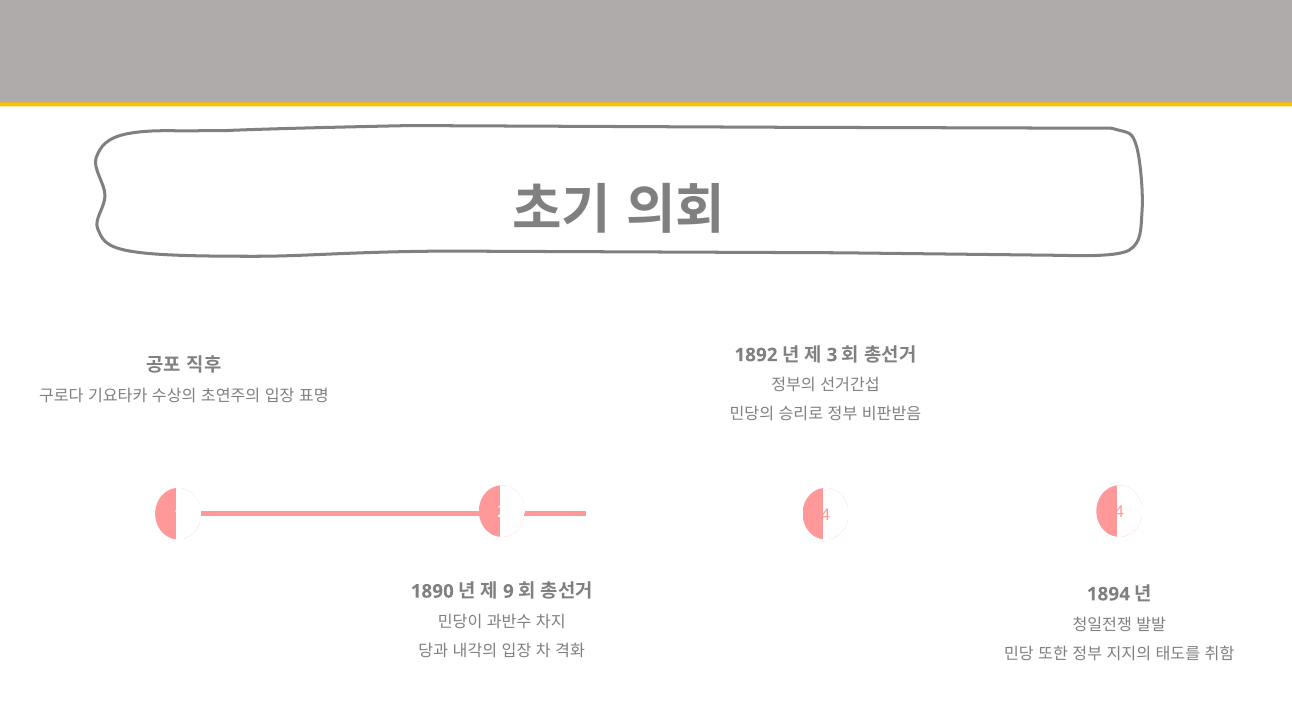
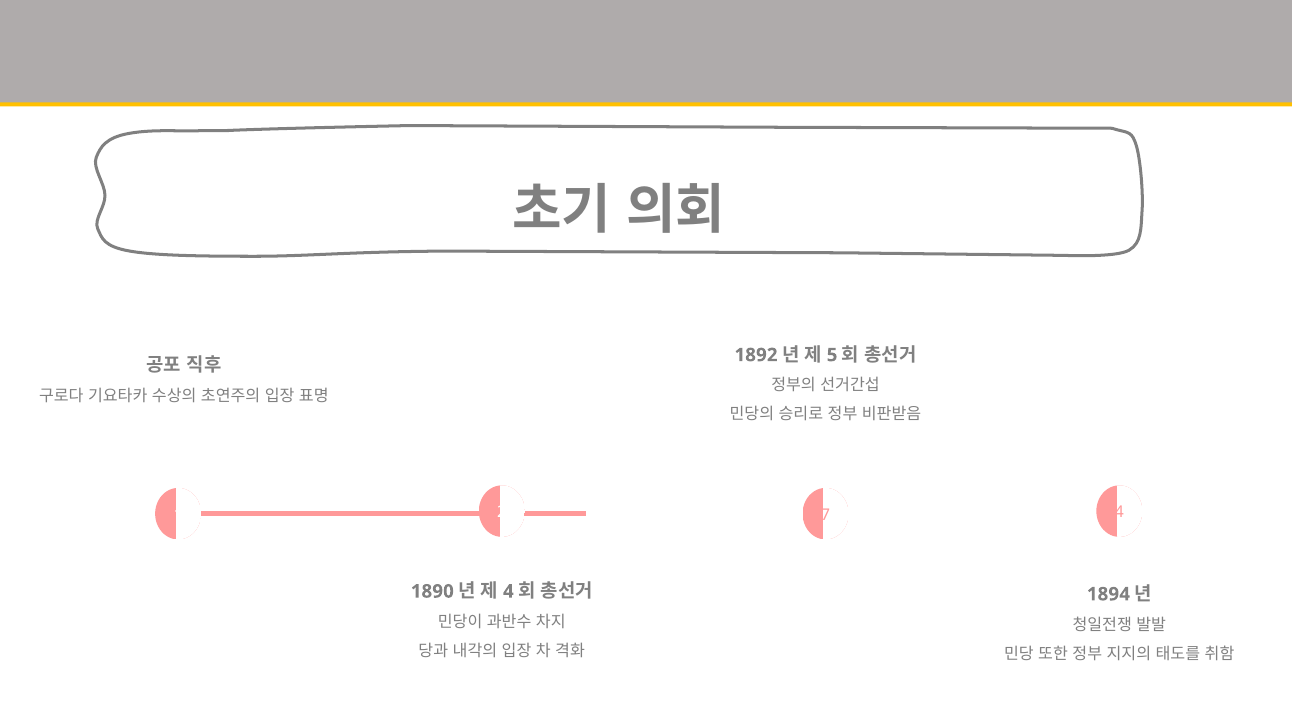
3: 3 -> 5
2 4: 4 -> 7
9 at (508, 591): 9 -> 4
